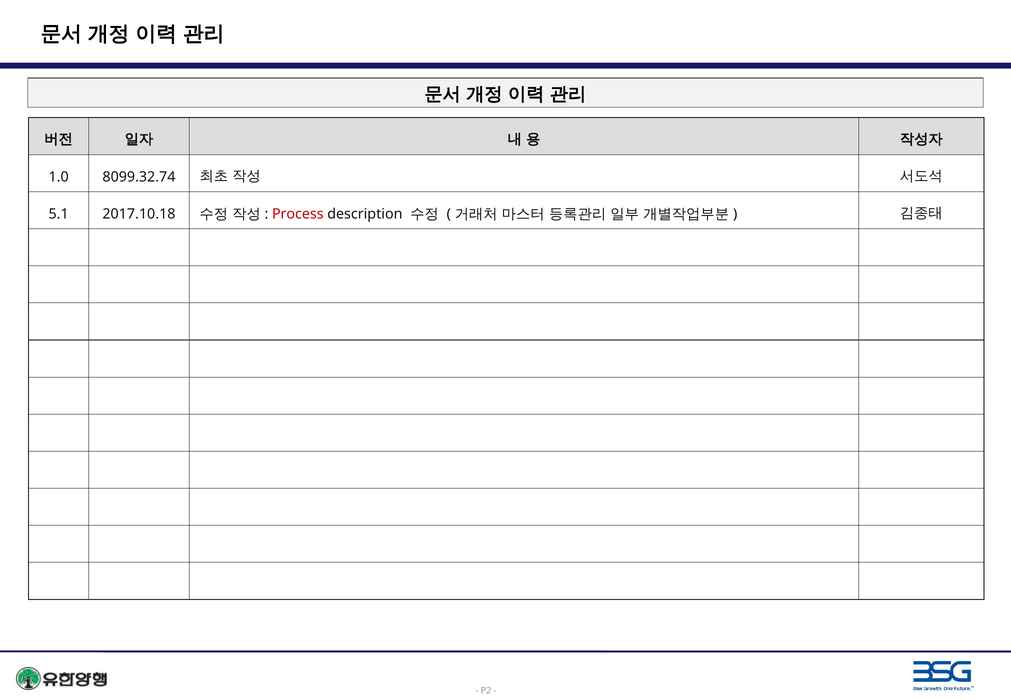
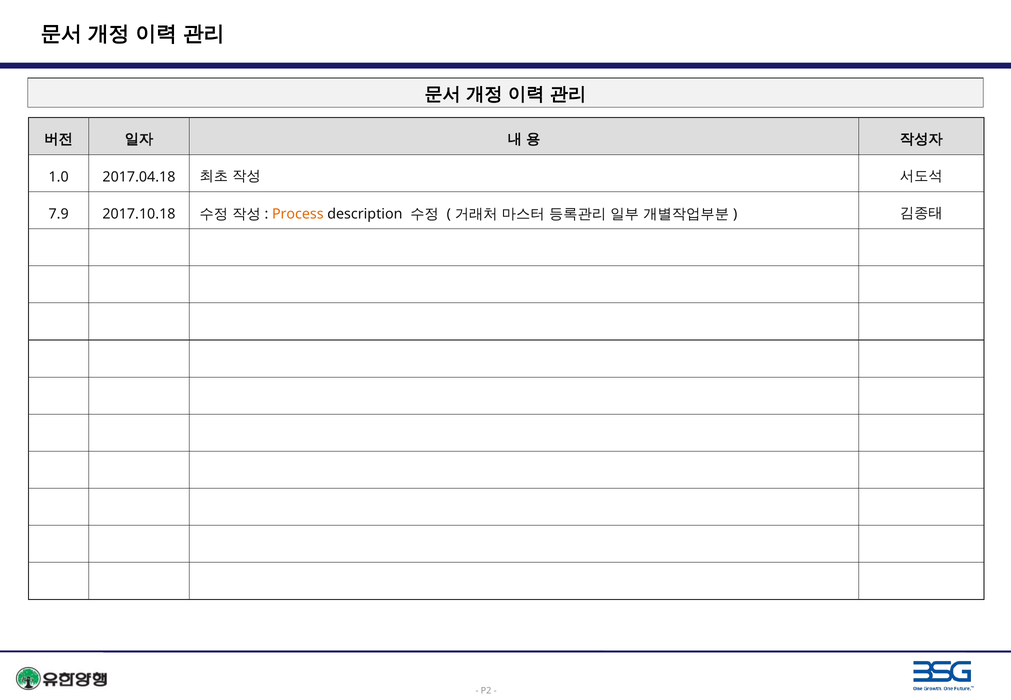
8099.32.74: 8099.32.74 -> 2017.04.18
5.1: 5.1 -> 7.9
Process colour: red -> orange
